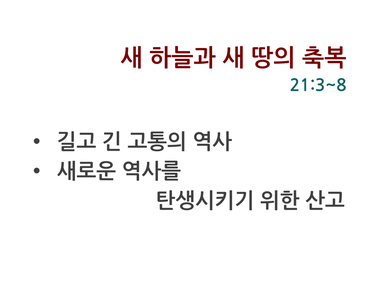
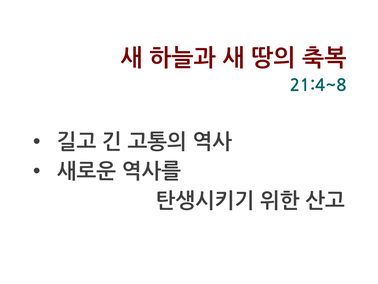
21:3~8: 21:3~8 -> 21:4~8
